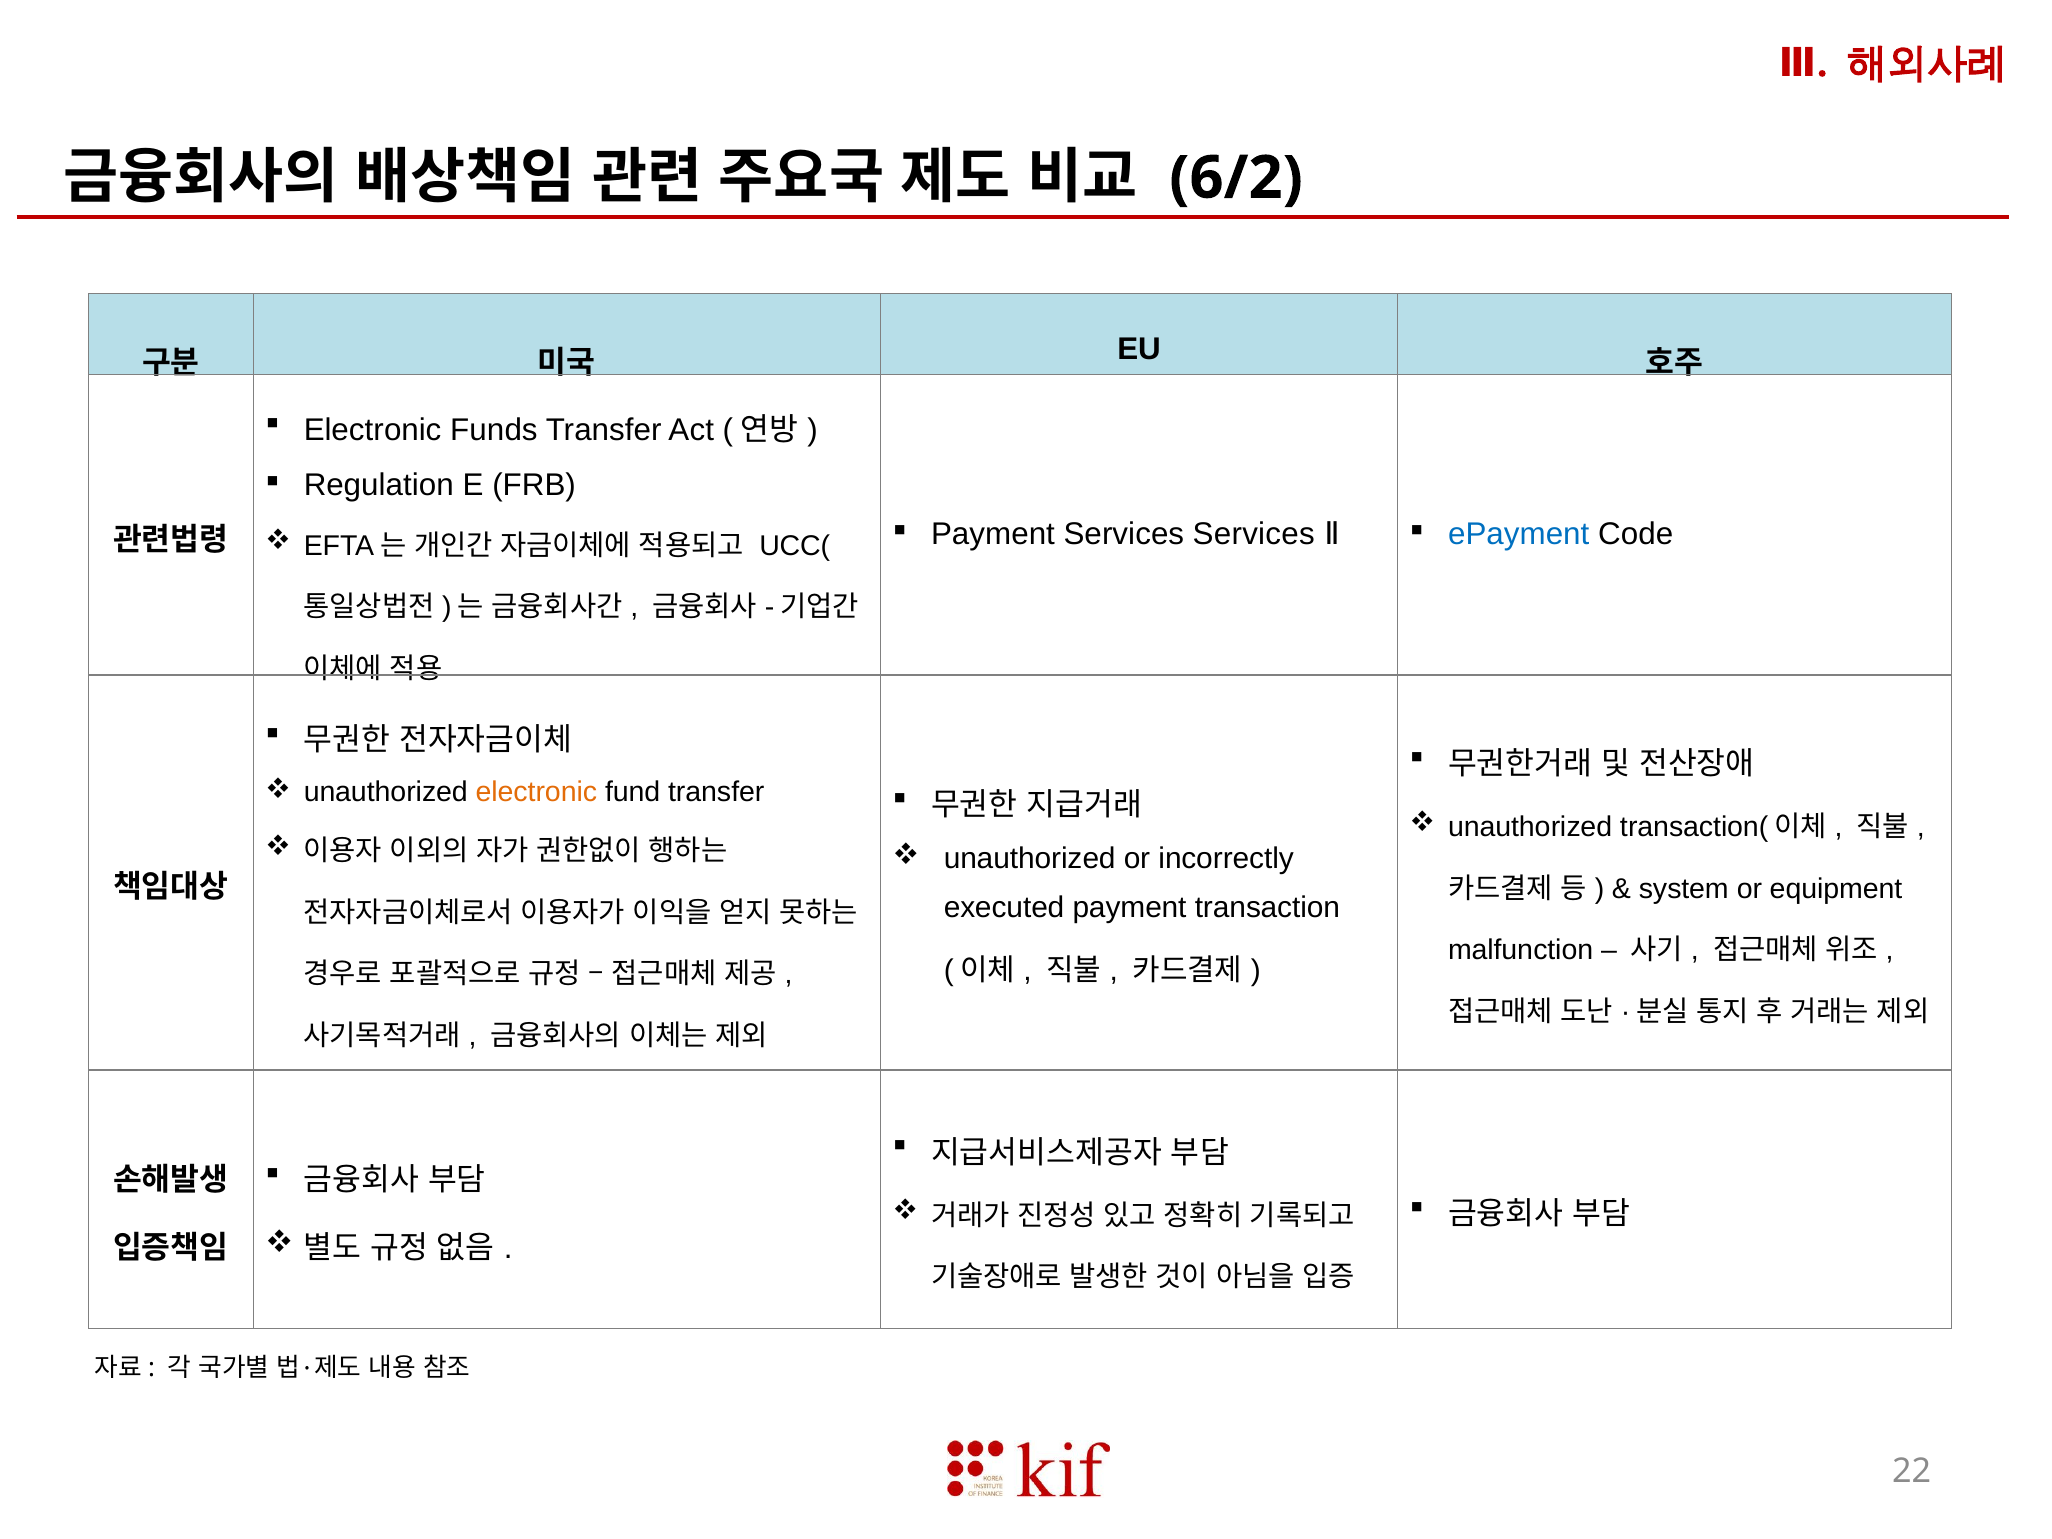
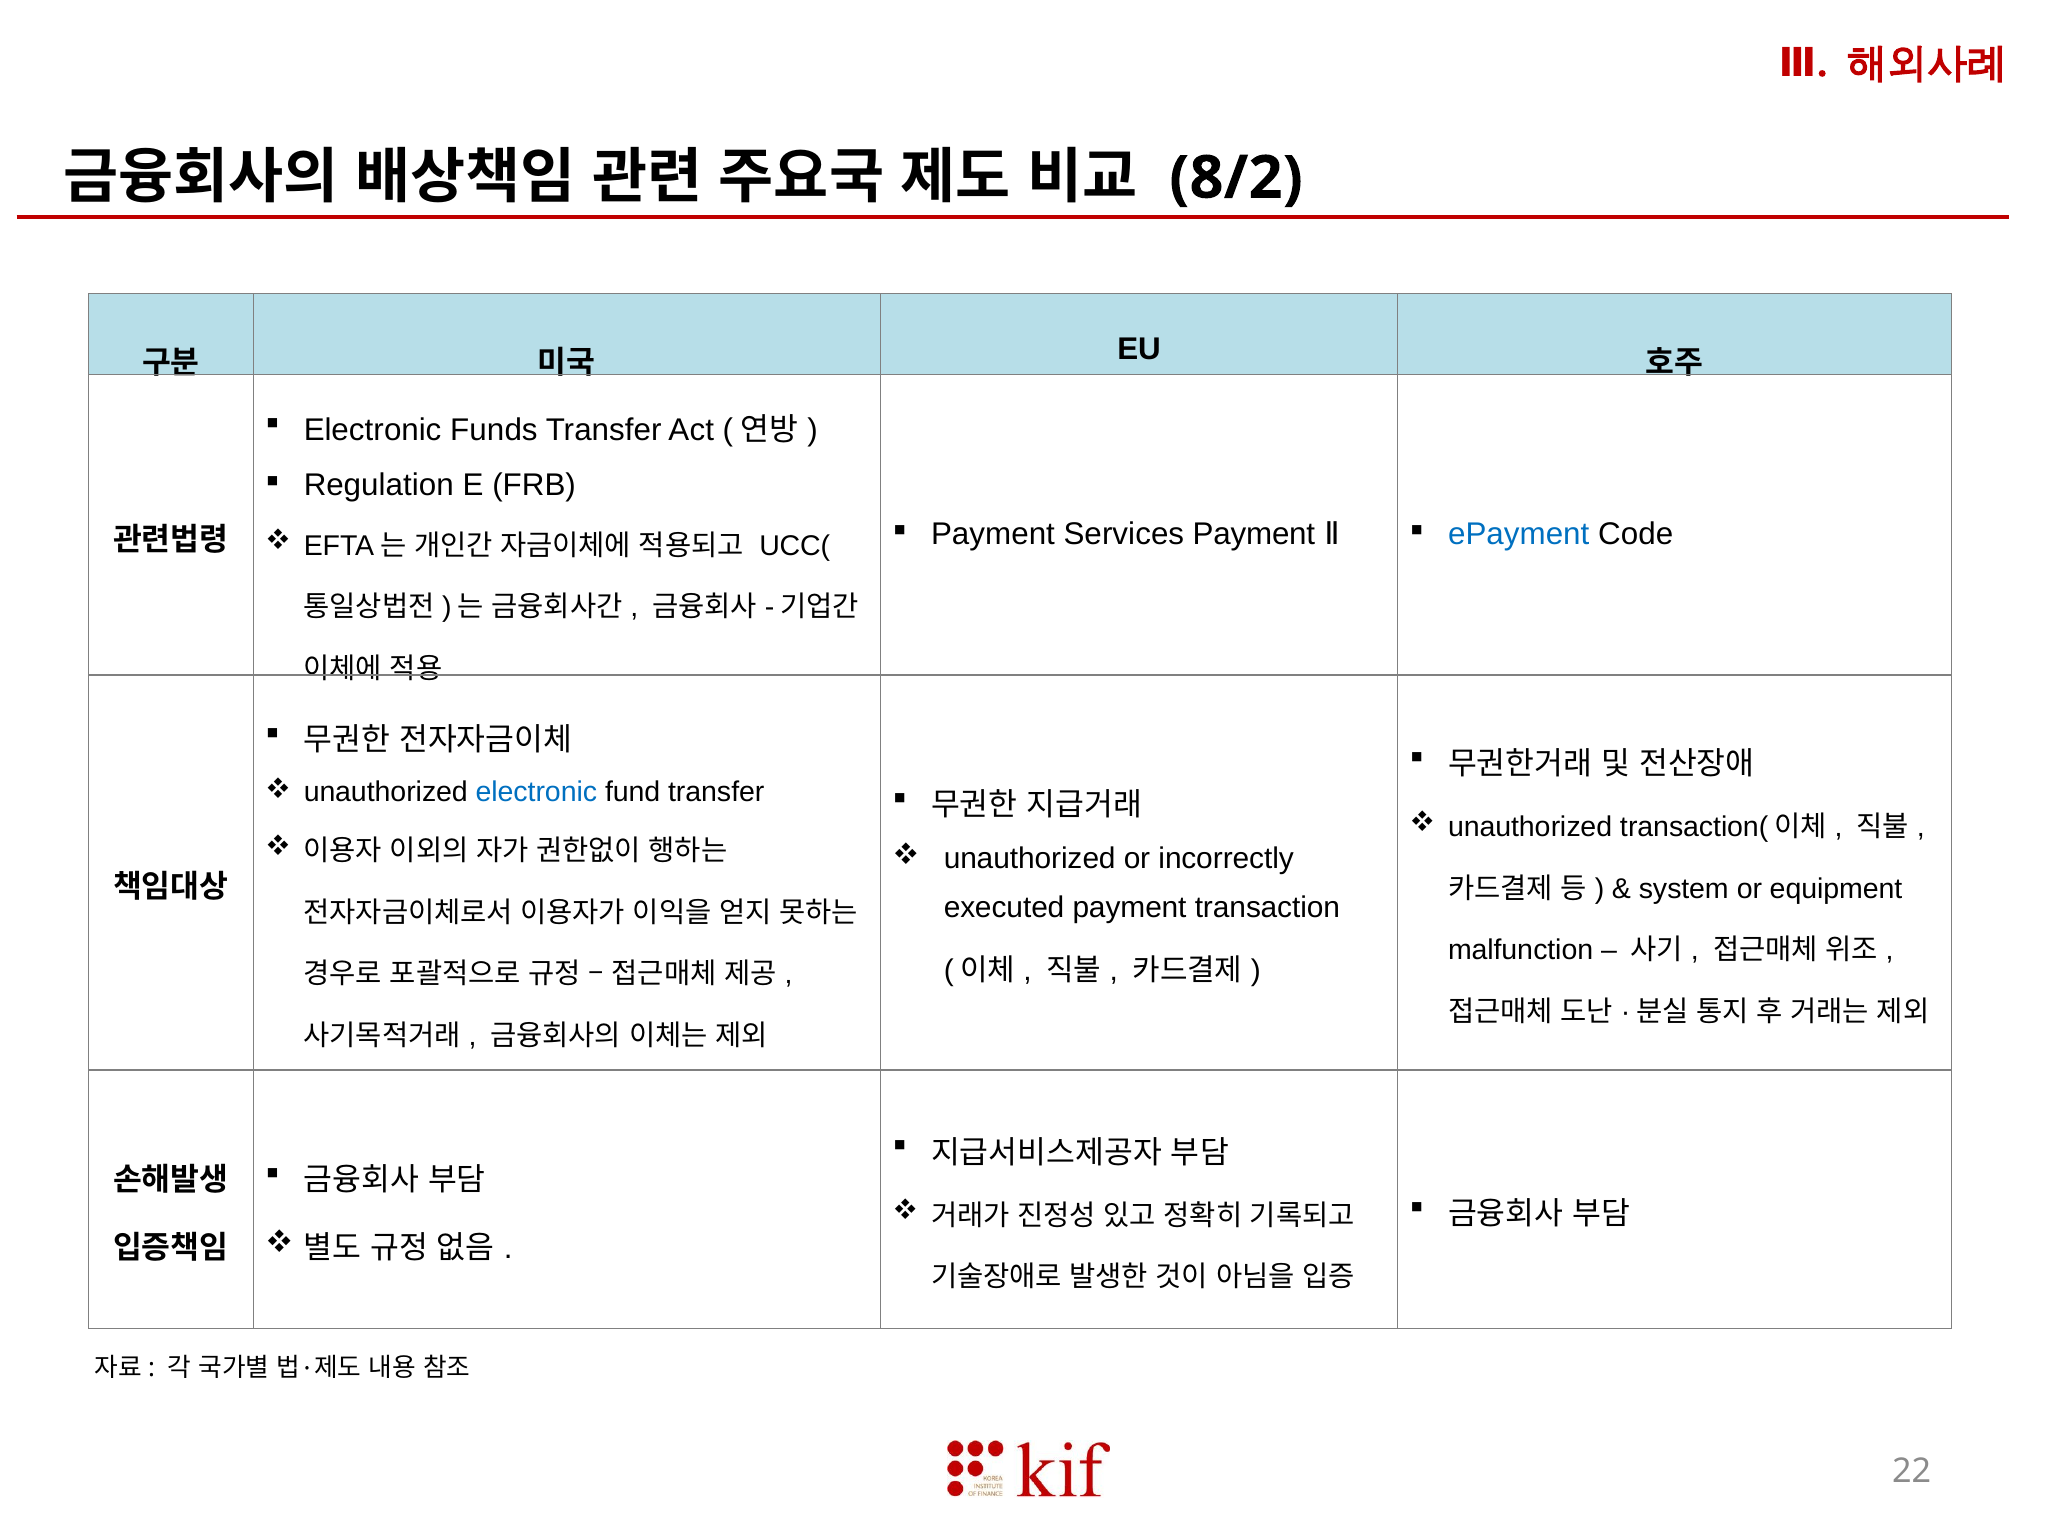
6/2: 6/2 -> 8/2
Services Services: Services -> Payment
electronic at (536, 792) colour: orange -> blue
